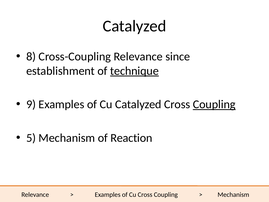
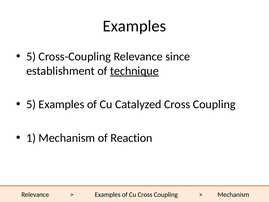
Catalyzed at (135, 26): Catalyzed -> Examples
8 at (31, 56): 8 -> 5
9 at (31, 104): 9 -> 5
Coupling at (214, 104) underline: present -> none
5: 5 -> 1
